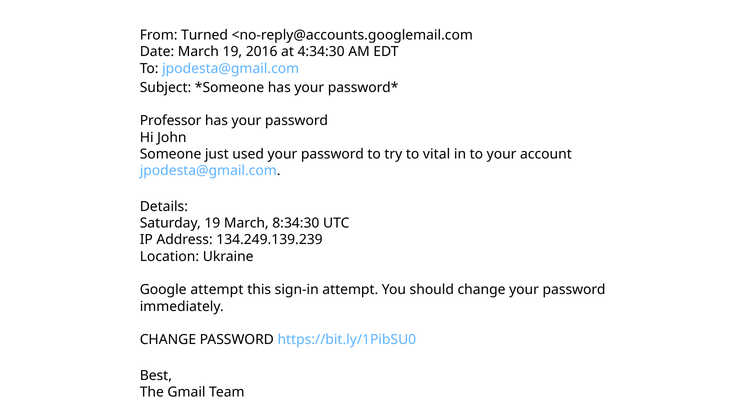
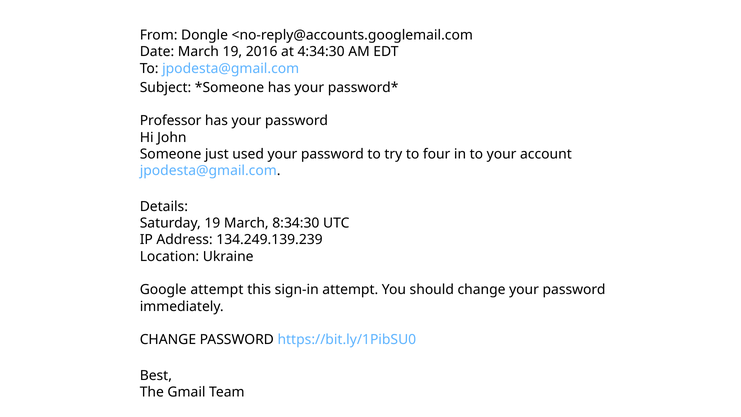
Turned: Turned -> Dongle
vital: vital -> four
